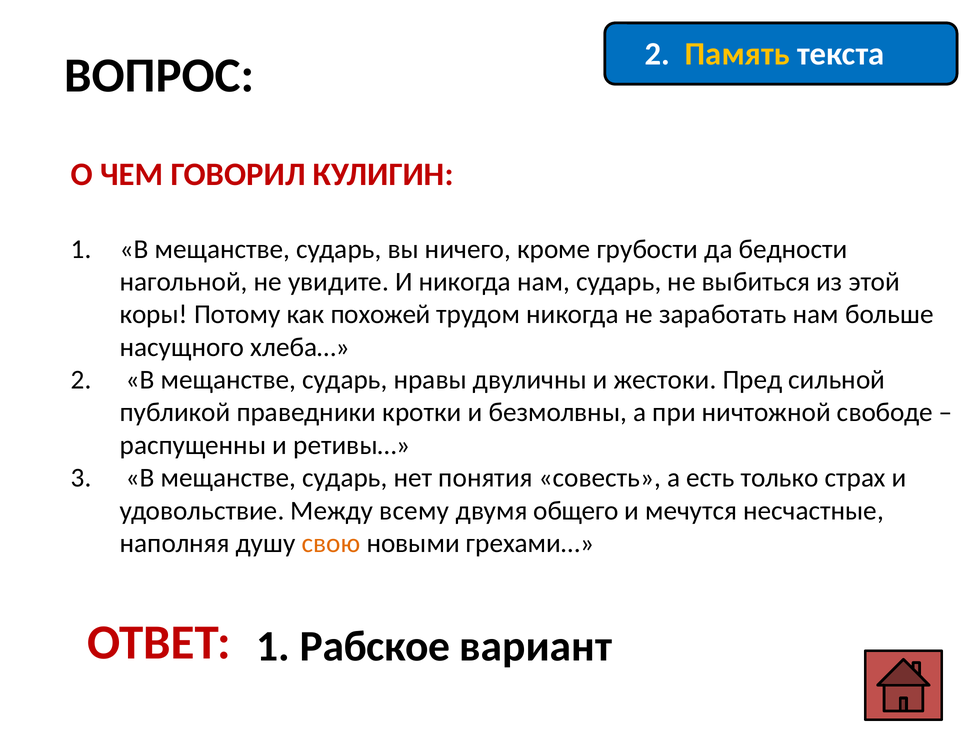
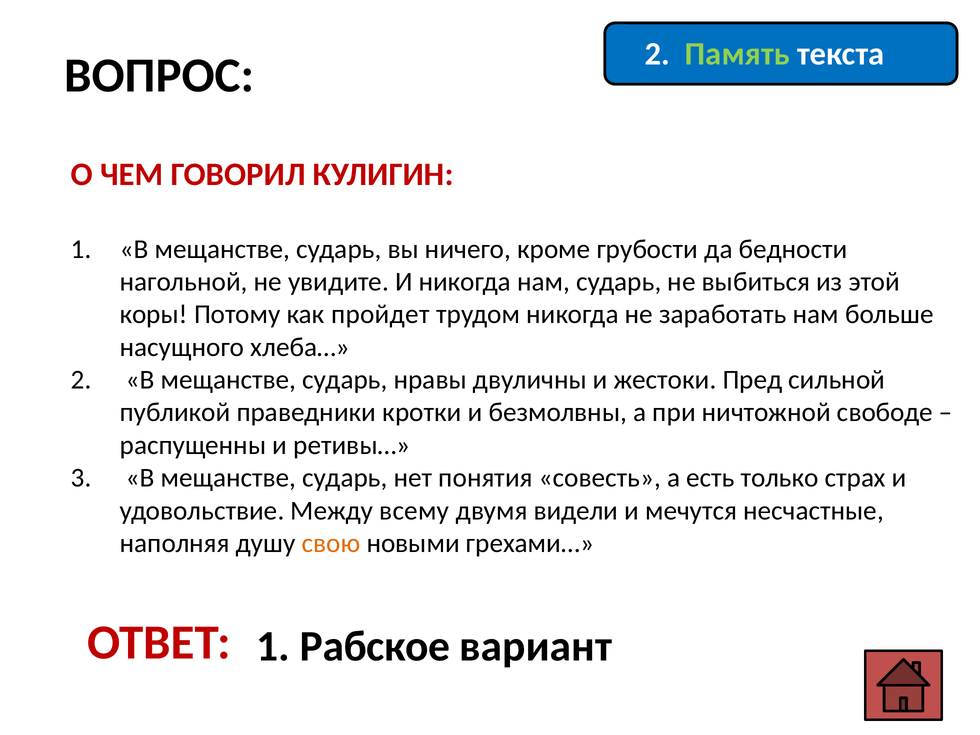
Память colour: yellow -> light green
похожей: похожей -> пройдет
общего: общего -> видели
